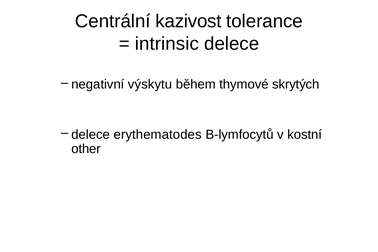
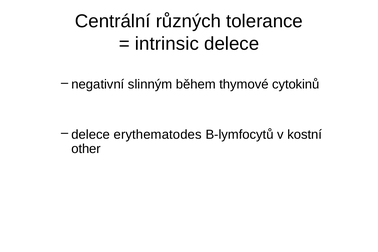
kazivost: kazivost -> různých
výskytu: výskytu -> slinným
skrytých: skrytých -> cytokinů
